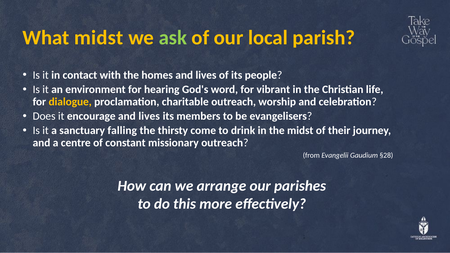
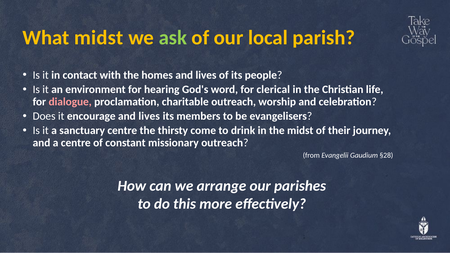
vibrant: vibrant -> clerical
dialogue colour: yellow -> pink
sanctuary falling: falling -> centre
